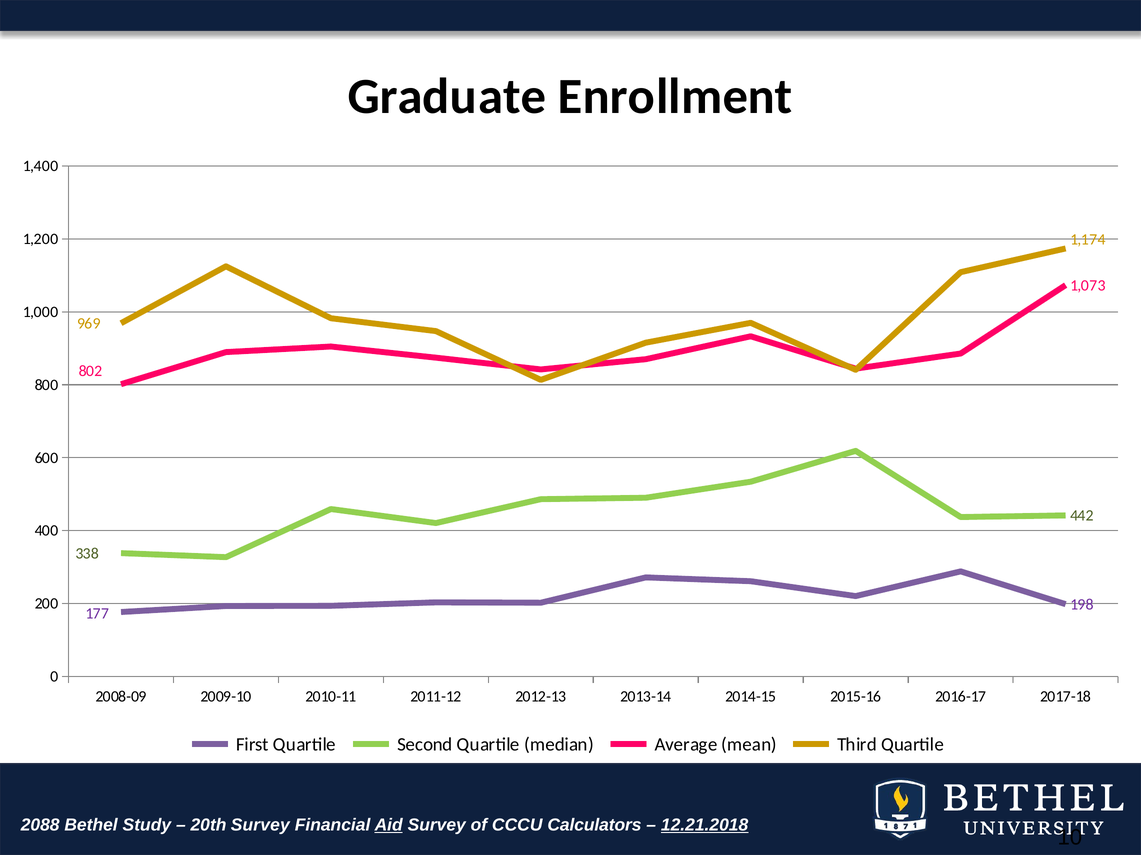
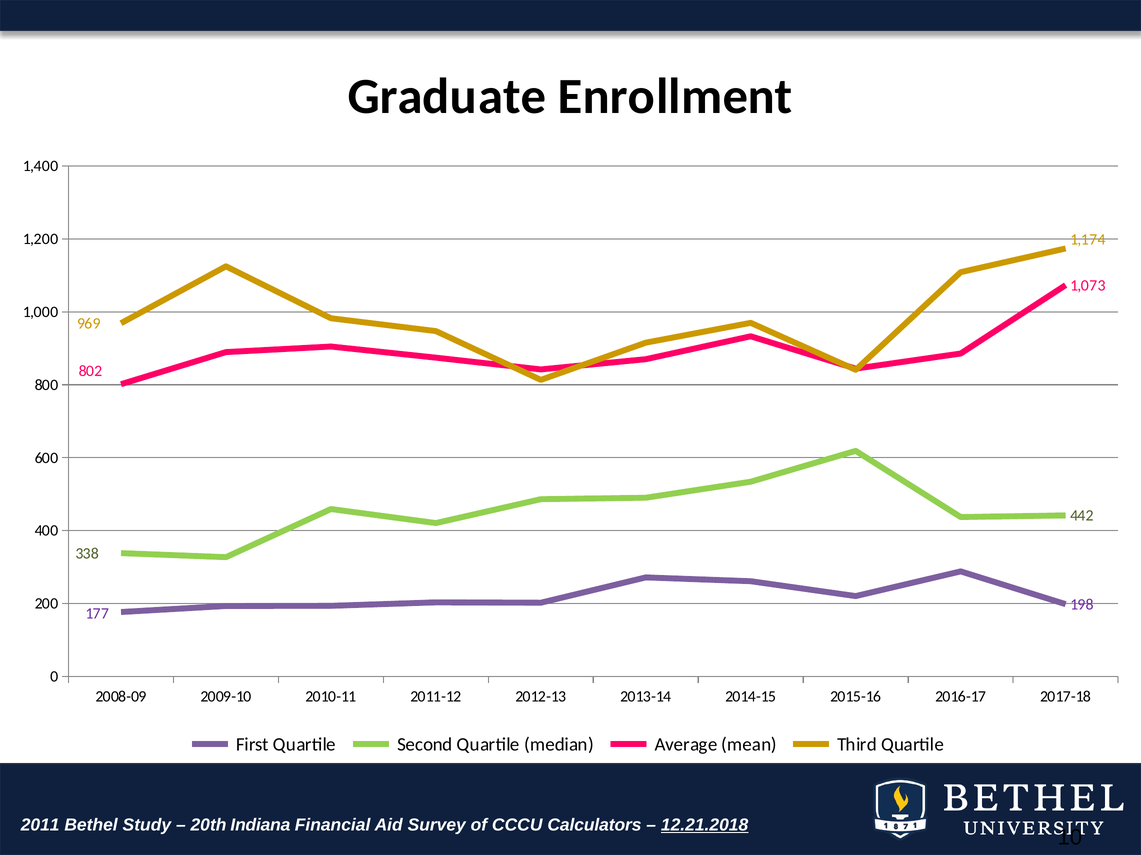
2088: 2088 -> 2011
20th Survey: Survey -> Indiana
Aid underline: present -> none
